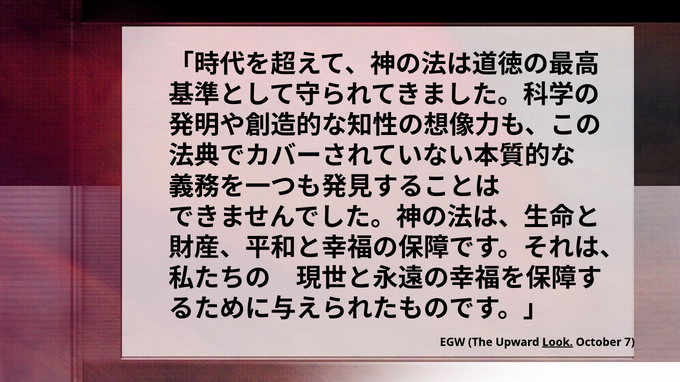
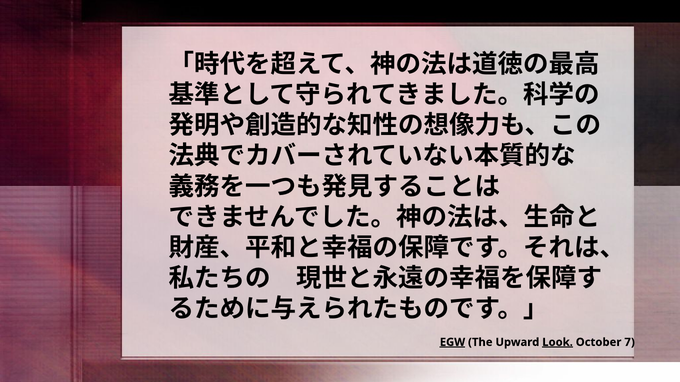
EGW underline: none -> present
